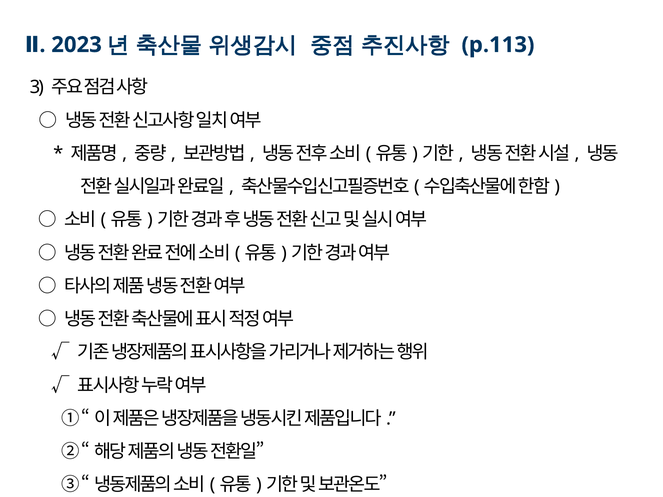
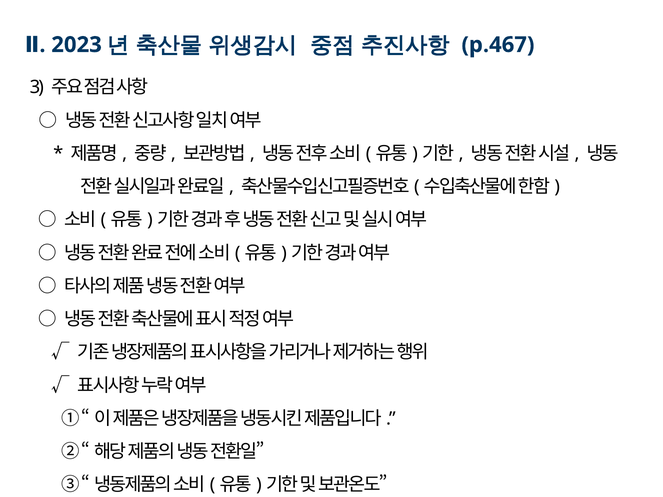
p.113: p.113 -> p.467
